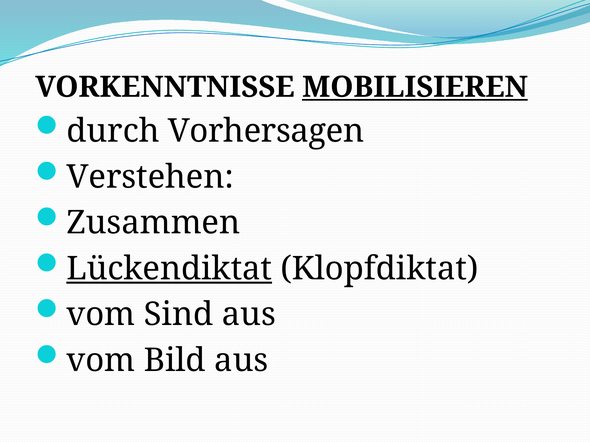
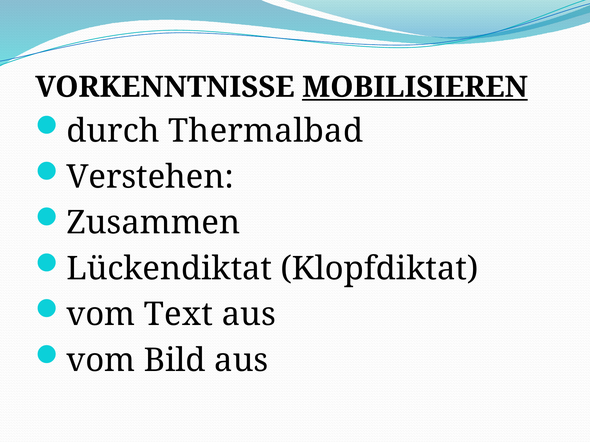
Vorhersagen: Vorhersagen -> Thermalbad
Lückendiktat underline: present -> none
Sind: Sind -> Text
